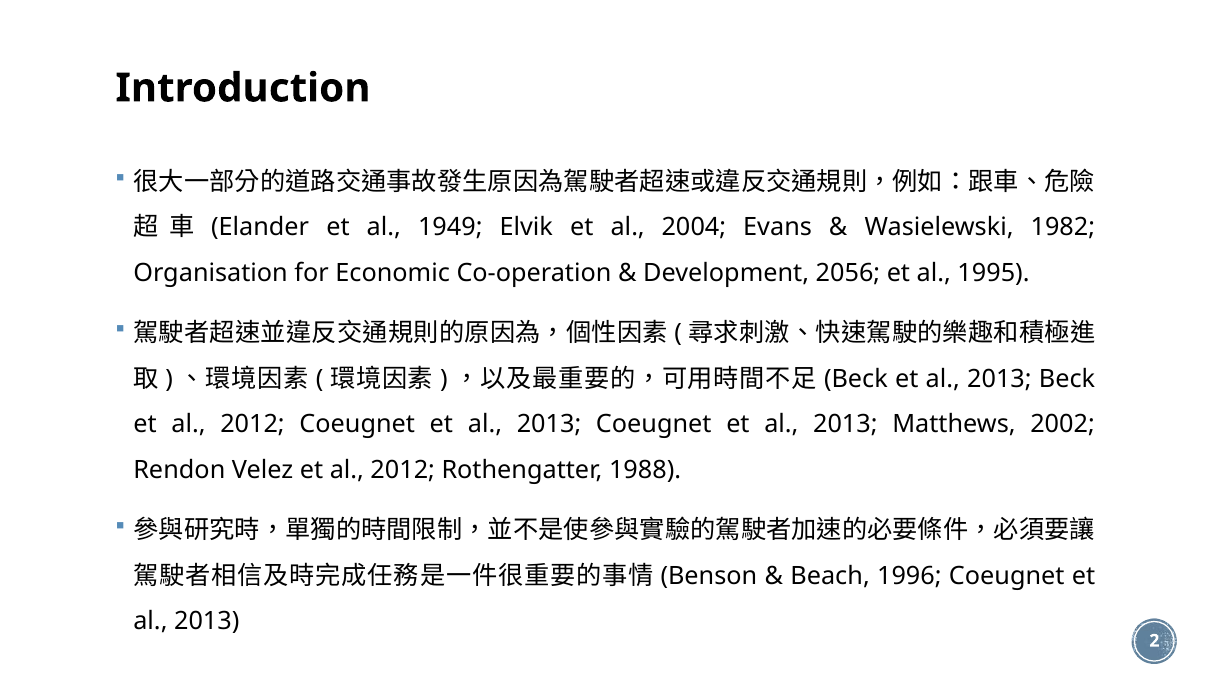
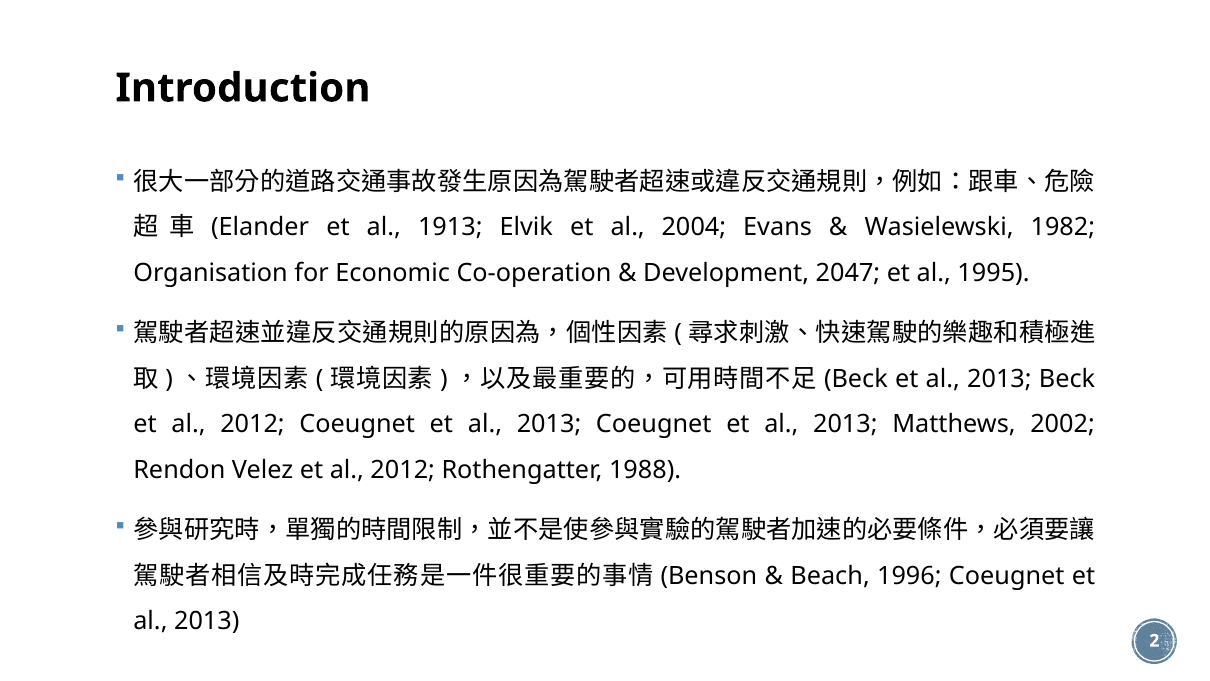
1949: 1949 -> 1913
2056: 2056 -> 2047
